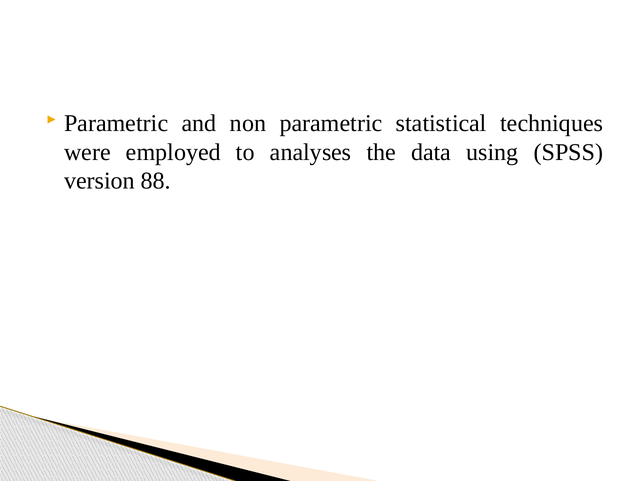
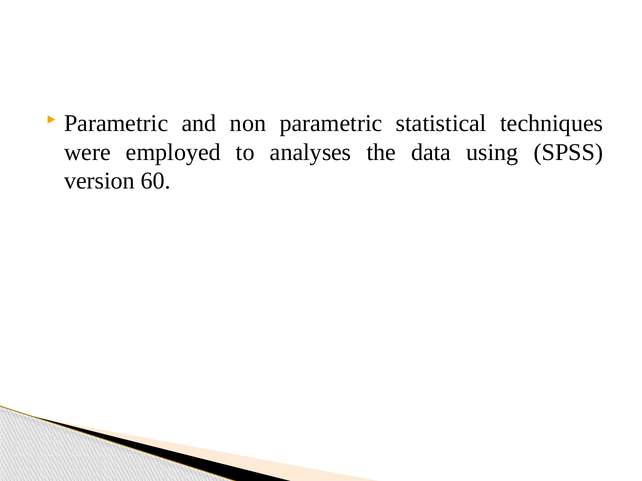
88: 88 -> 60
